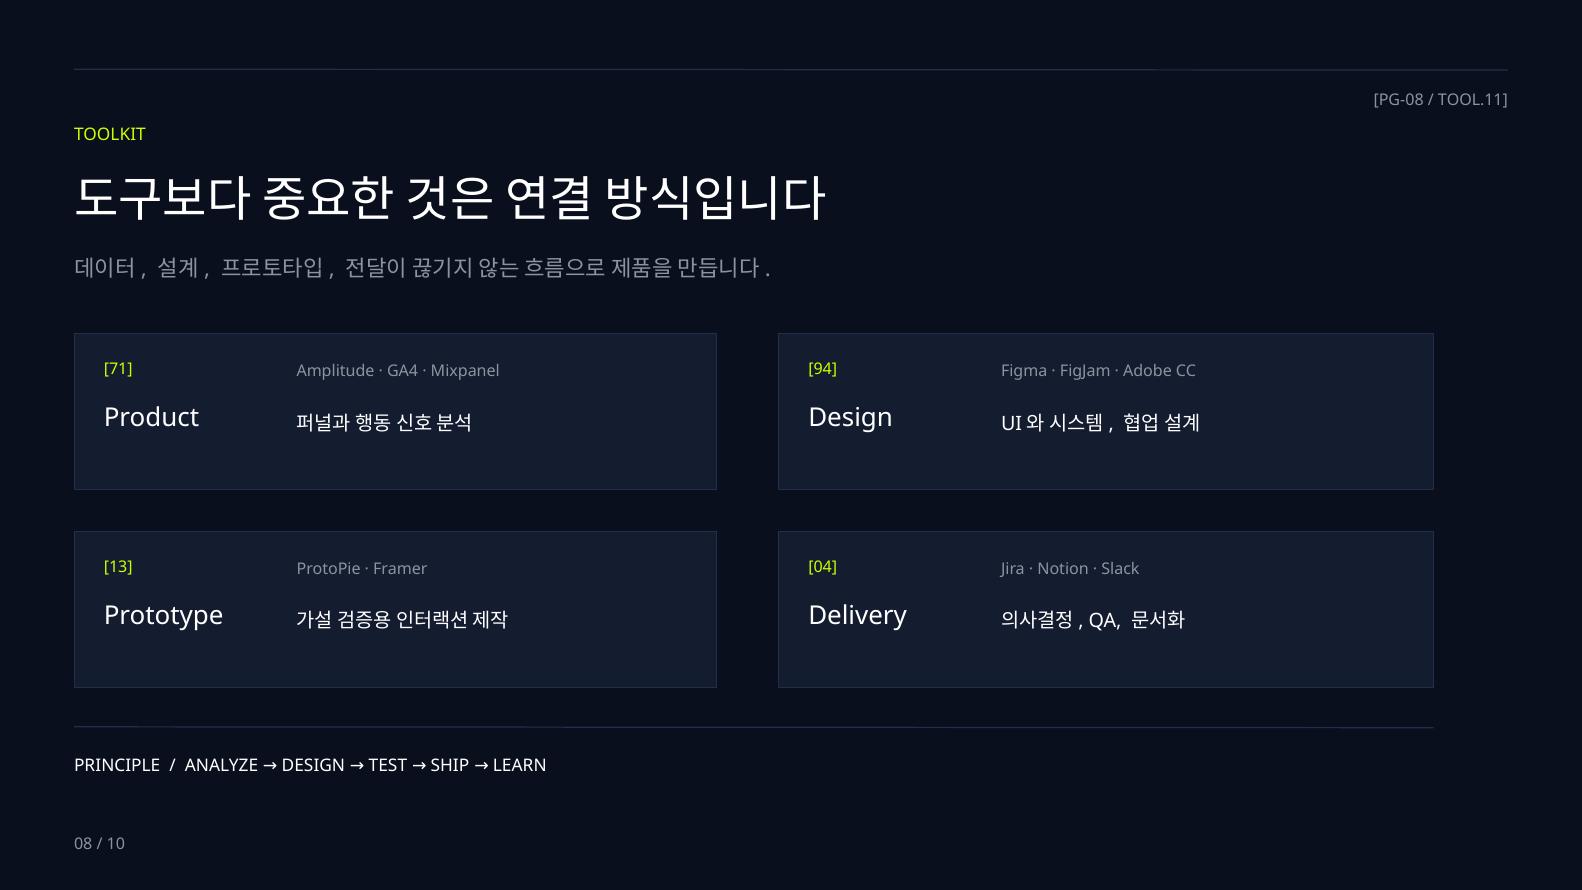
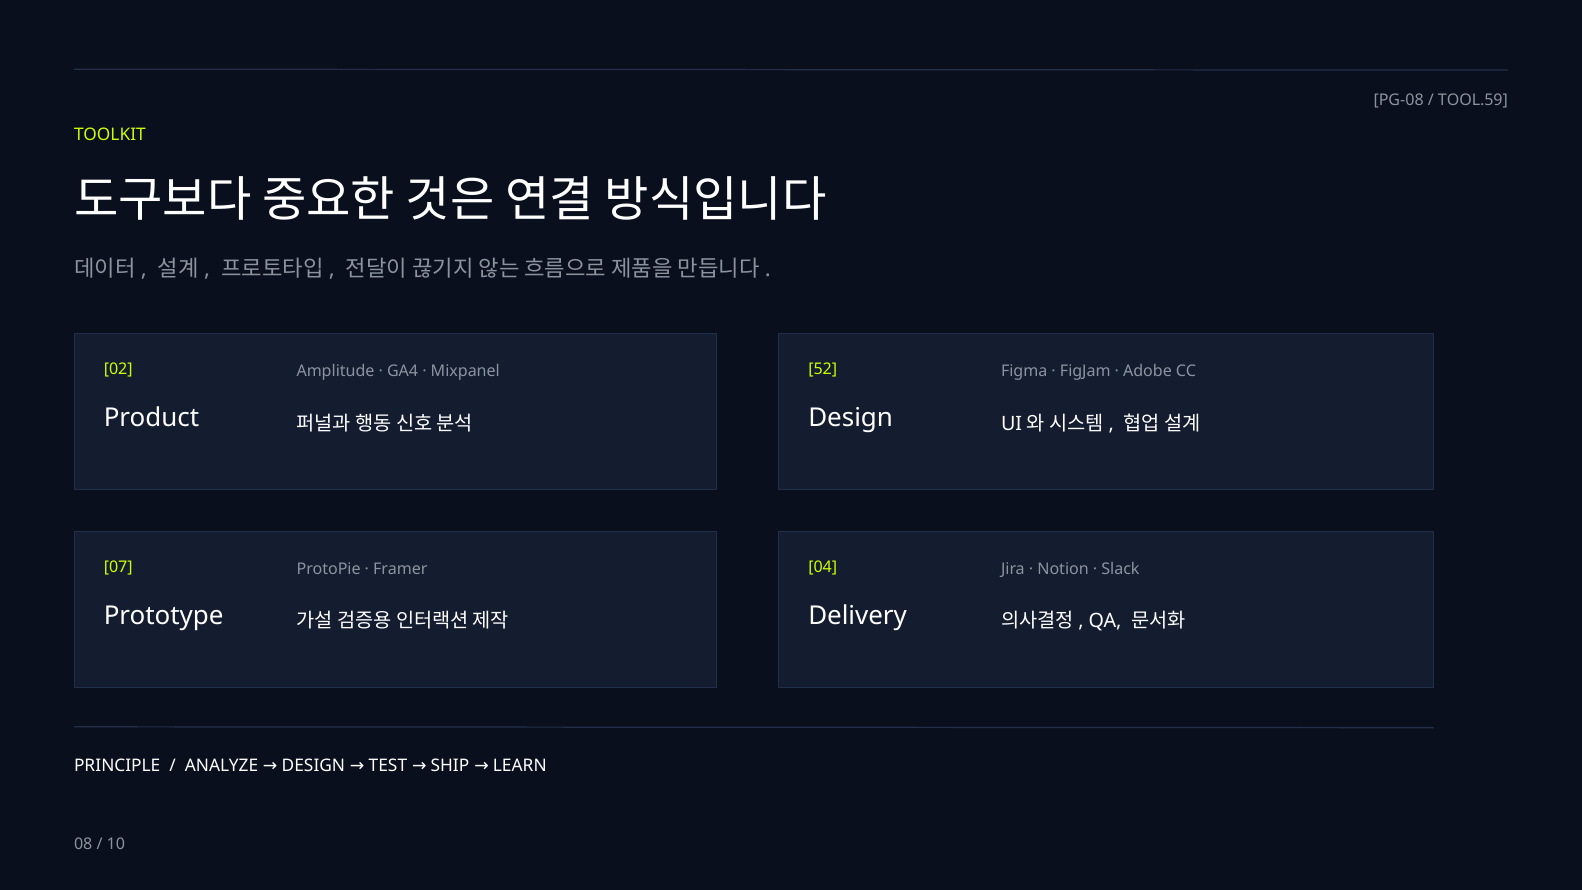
TOOL.11: TOOL.11 -> TOOL.59
71: 71 -> 02
94: 94 -> 52
13: 13 -> 07
